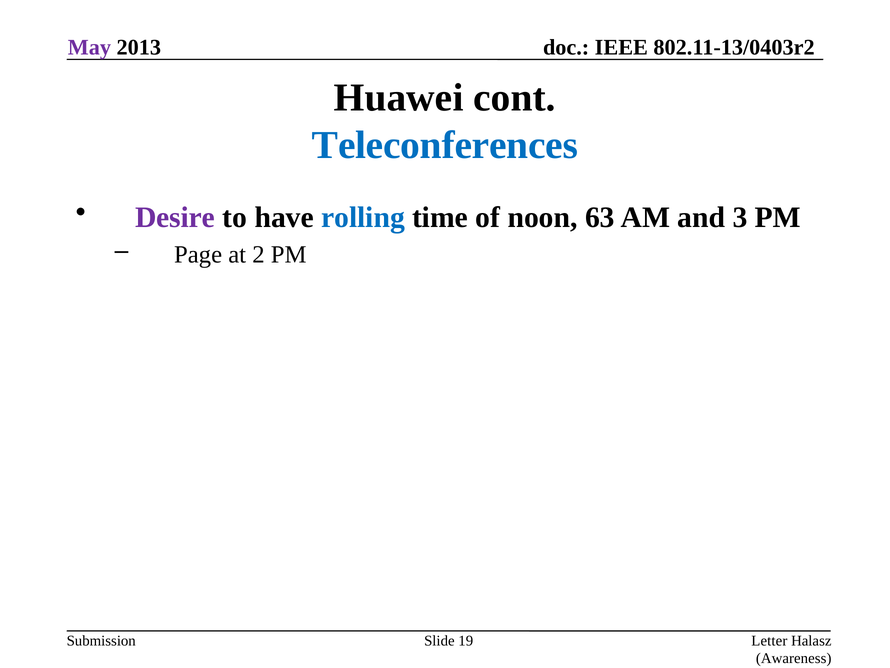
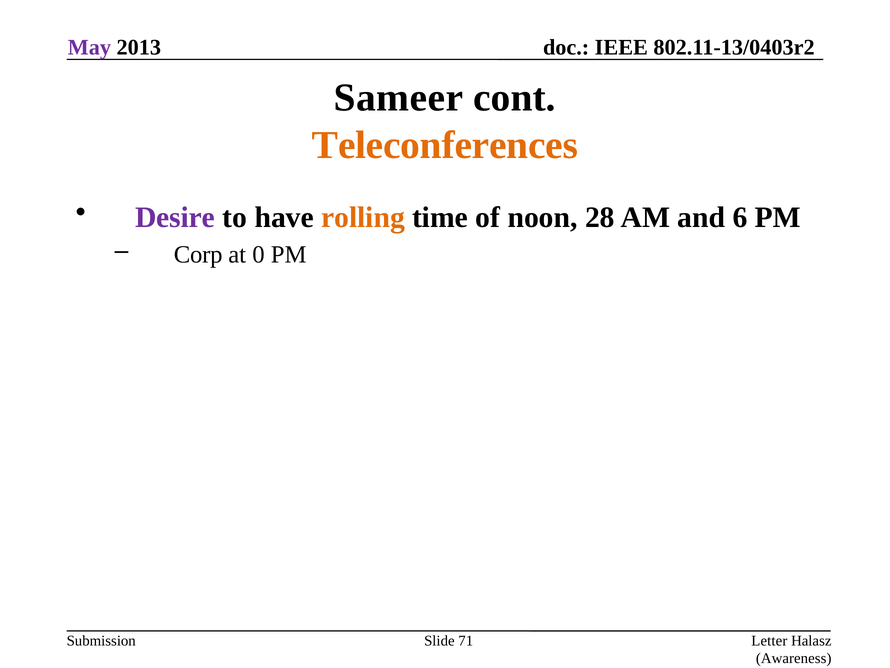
Huawei: Huawei -> Sameer
Teleconferences colour: blue -> orange
rolling colour: blue -> orange
63: 63 -> 28
3: 3 -> 6
Page: Page -> Corp
2: 2 -> 0
19: 19 -> 71
